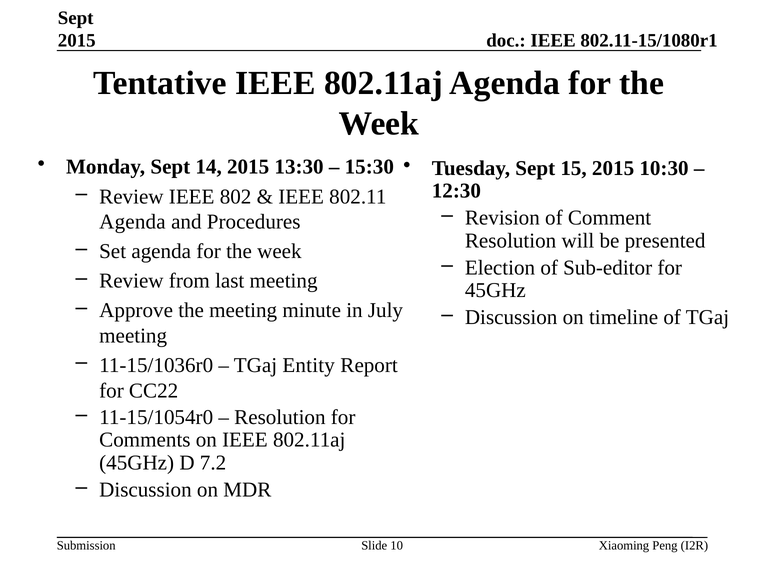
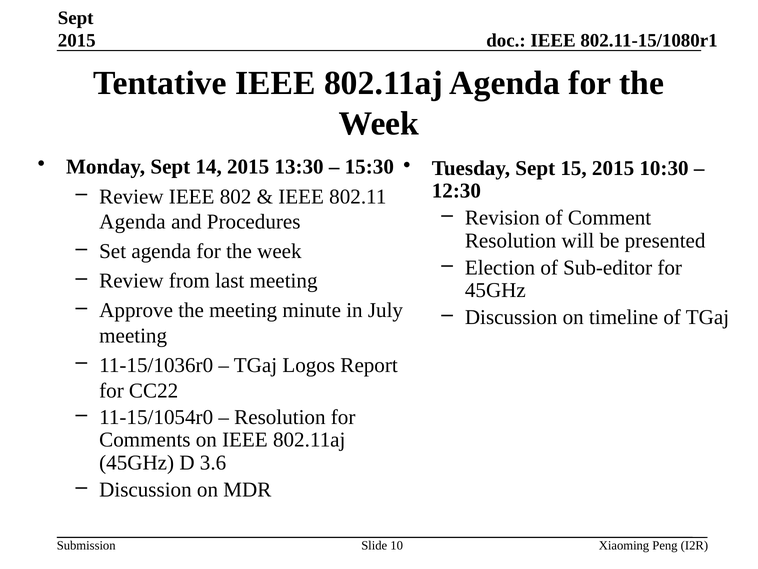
Entity: Entity -> Logos
7.2: 7.2 -> 3.6
